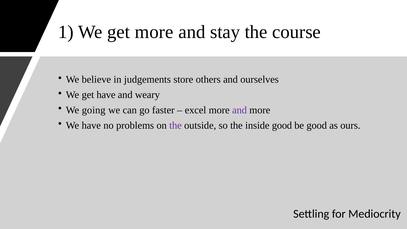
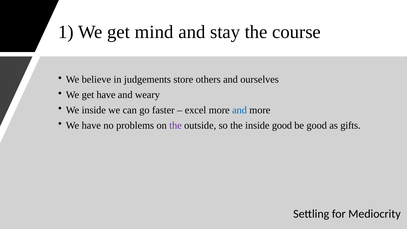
get more: more -> mind
We going: going -> inside
and at (240, 110) colour: purple -> blue
ours: ours -> gifts
